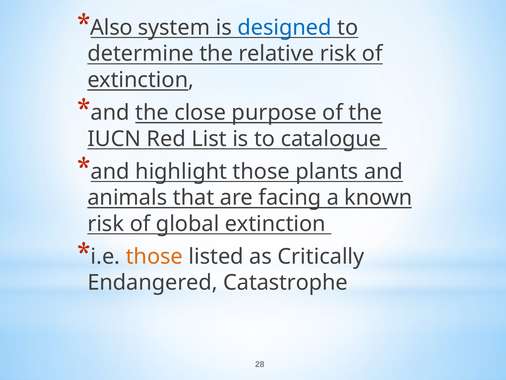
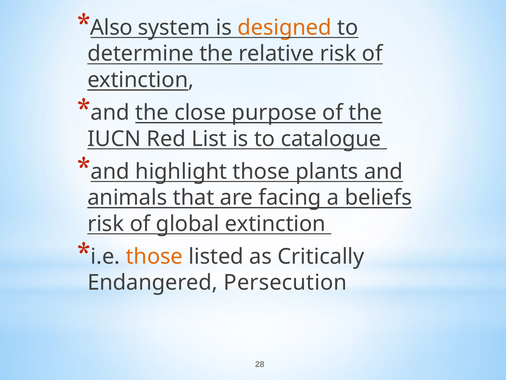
designed colour: blue -> orange
known: known -> beliefs
Catastrophe: Catastrophe -> Persecution
